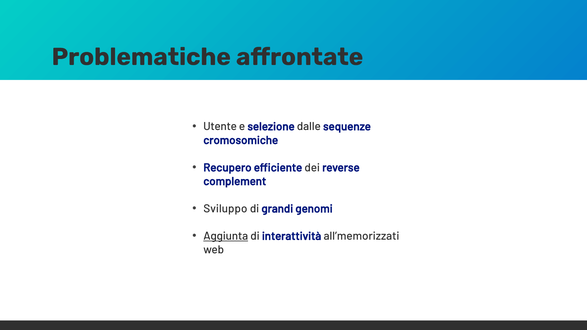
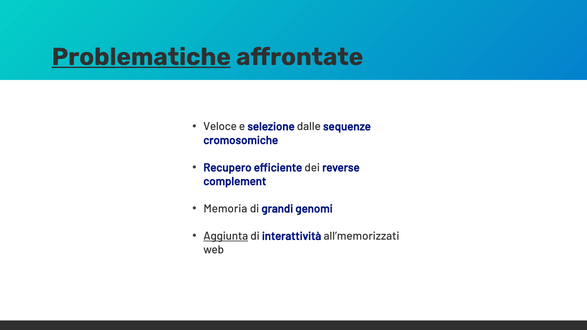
Problematiche underline: none -> present
Utente: Utente -> Veloce
Sviluppo: Sviluppo -> Memoria
